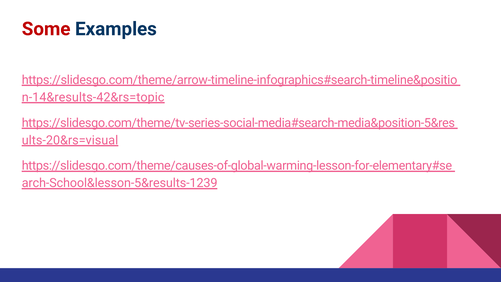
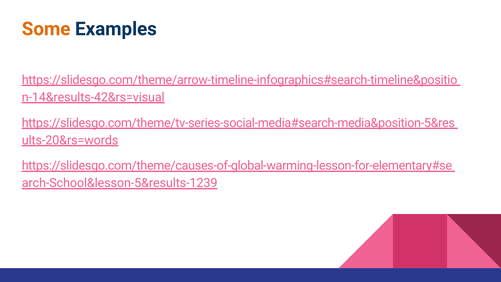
Some colour: red -> orange
n-14&results-42&rs=topic: n-14&results-42&rs=topic -> n-14&results-42&rs=visual
ults-20&rs=visual: ults-20&rs=visual -> ults-20&rs=words
